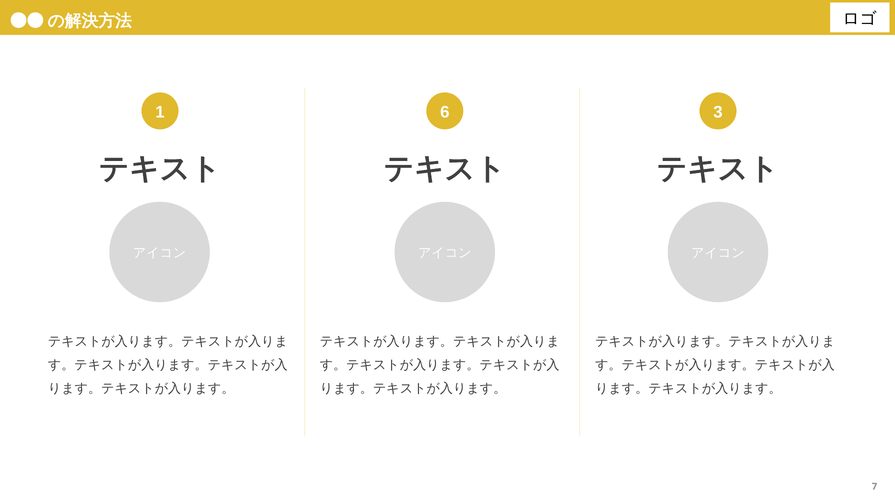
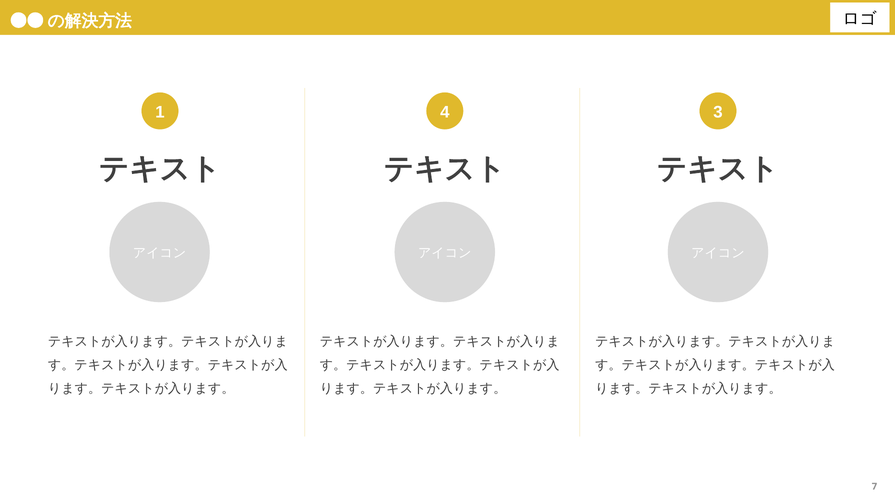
6: 6 -> 4
